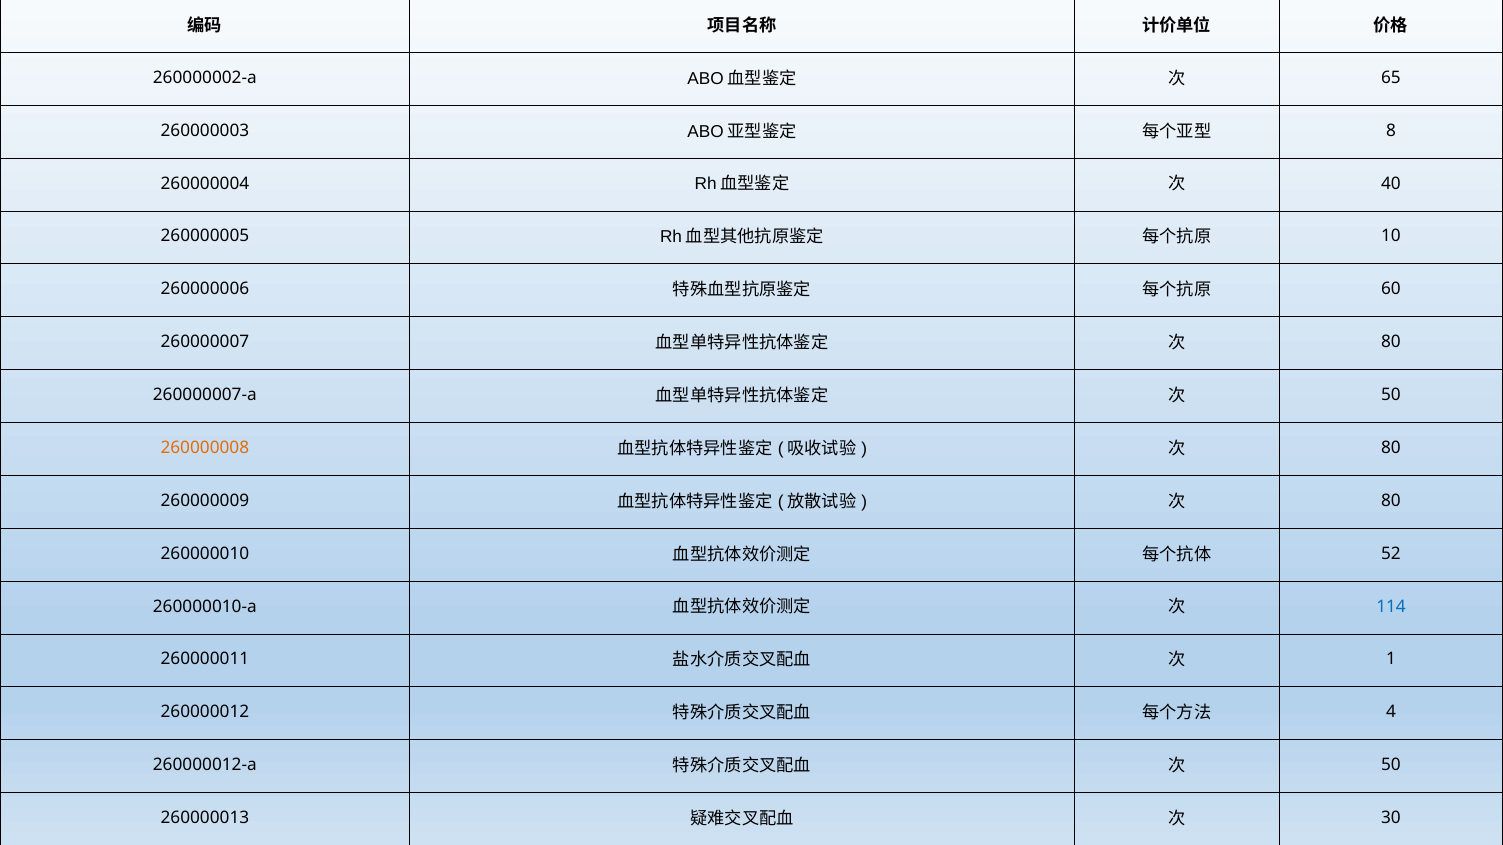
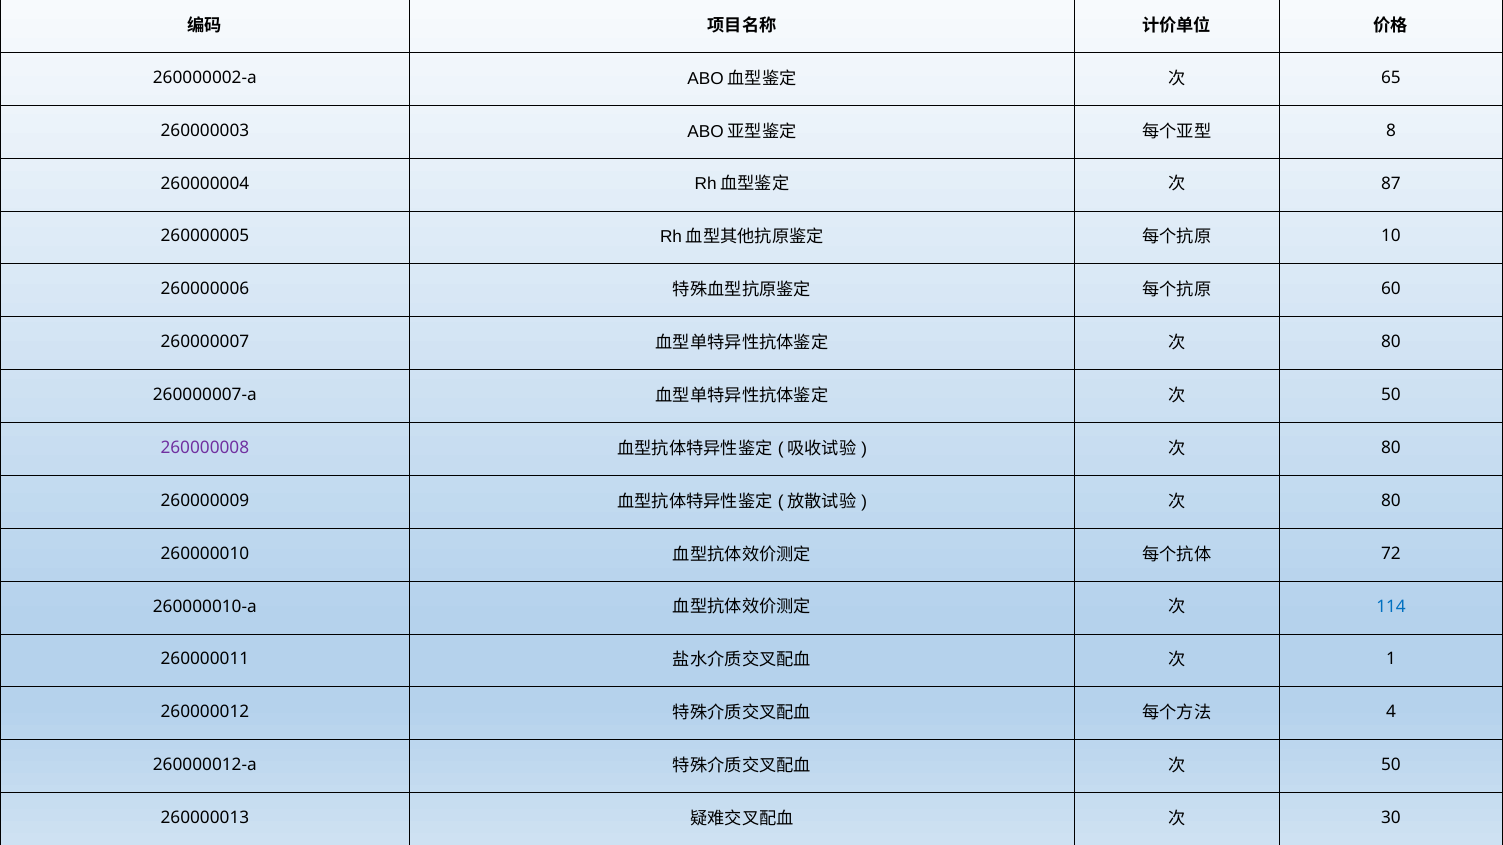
40: 40 -> 87
260000008 colour: orange -> purple
52: 52 -> 72
